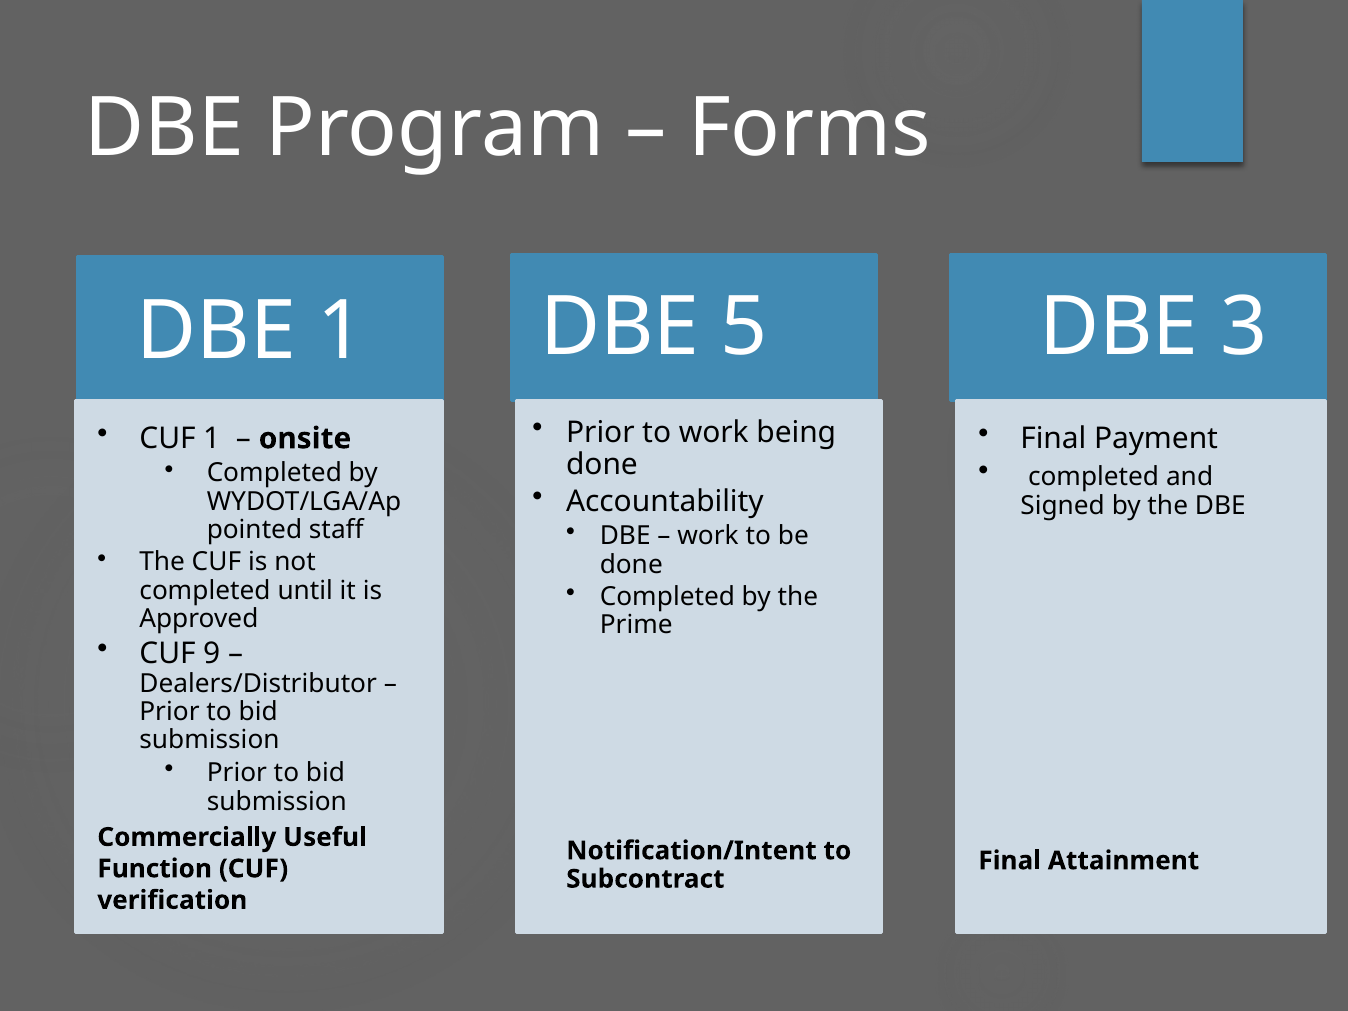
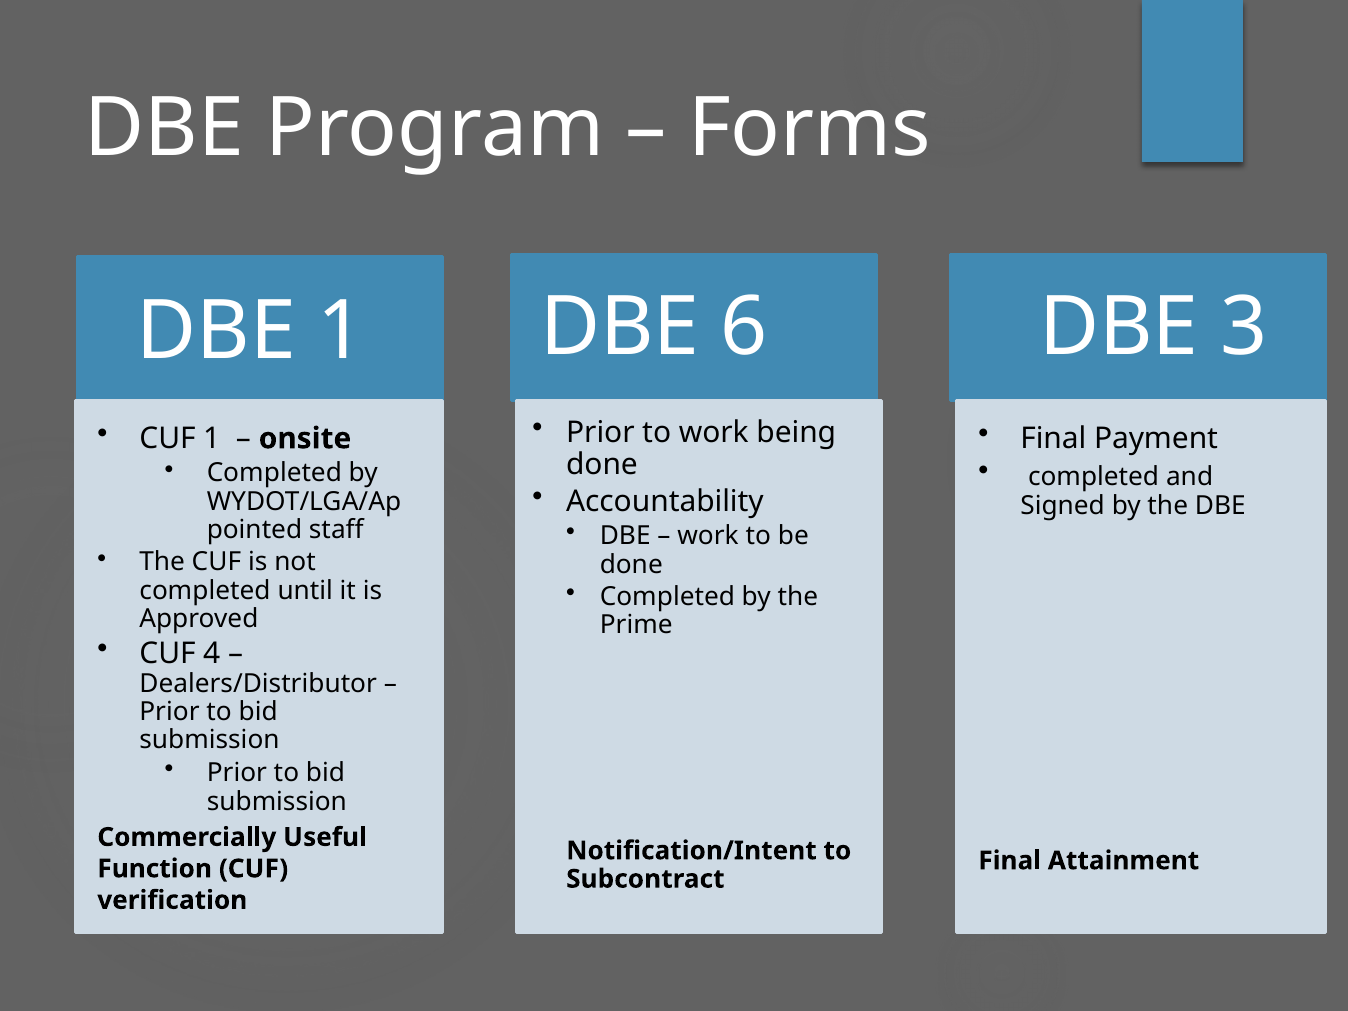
5: 5 -> 6
9: 9 -> 4
